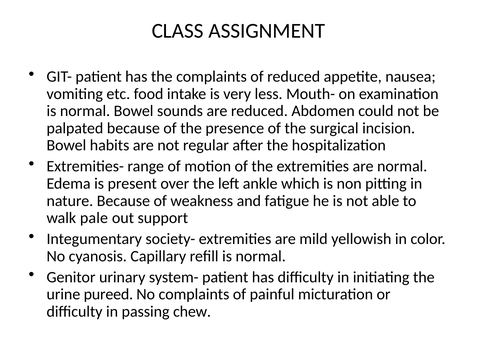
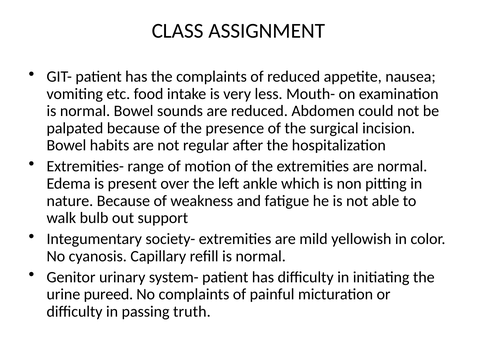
pale: pale -> bulb
chew: chew -> truth
